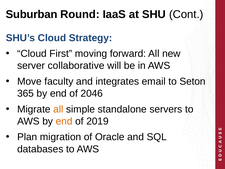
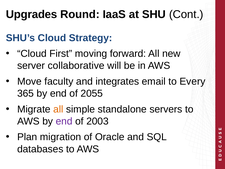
Suburban: Suburban -> Upgrades
Seton: Seton -> Every
2046: 2046 -> 2055
end at (64, 121) colour: orange -> purple
2019: 2019 -> 2003
